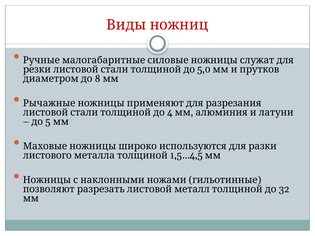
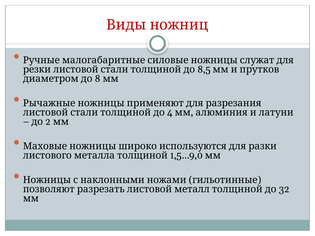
5,0: 5,0 -> 8,5
5: 5 -> 2
1,5…4,5: 1,5…4,5 -> 1,5…9,0
